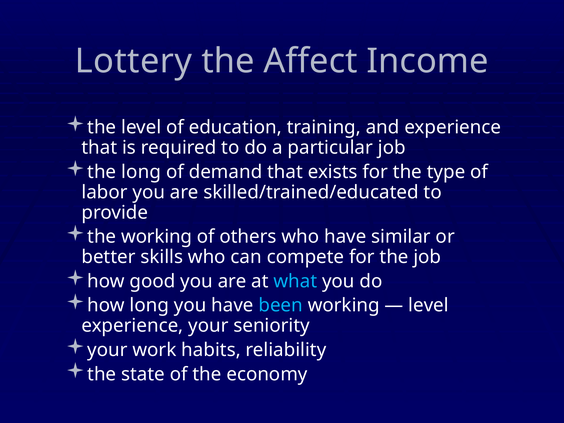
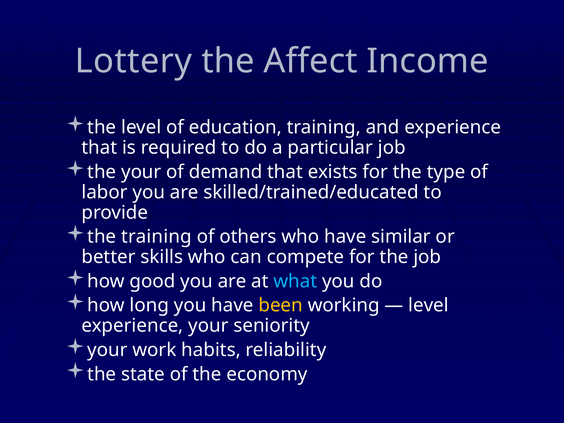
the long: long -> your
the working: working -> training
been colour: light blue -> yellow
